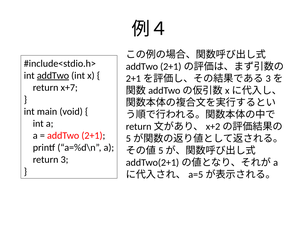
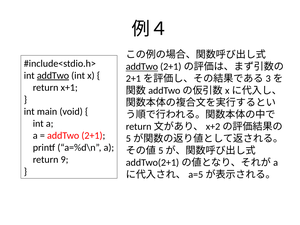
addTwo at (142, 67) underline: none -> present
x+7: x+7 -> x+1
3: 3 -> 9
